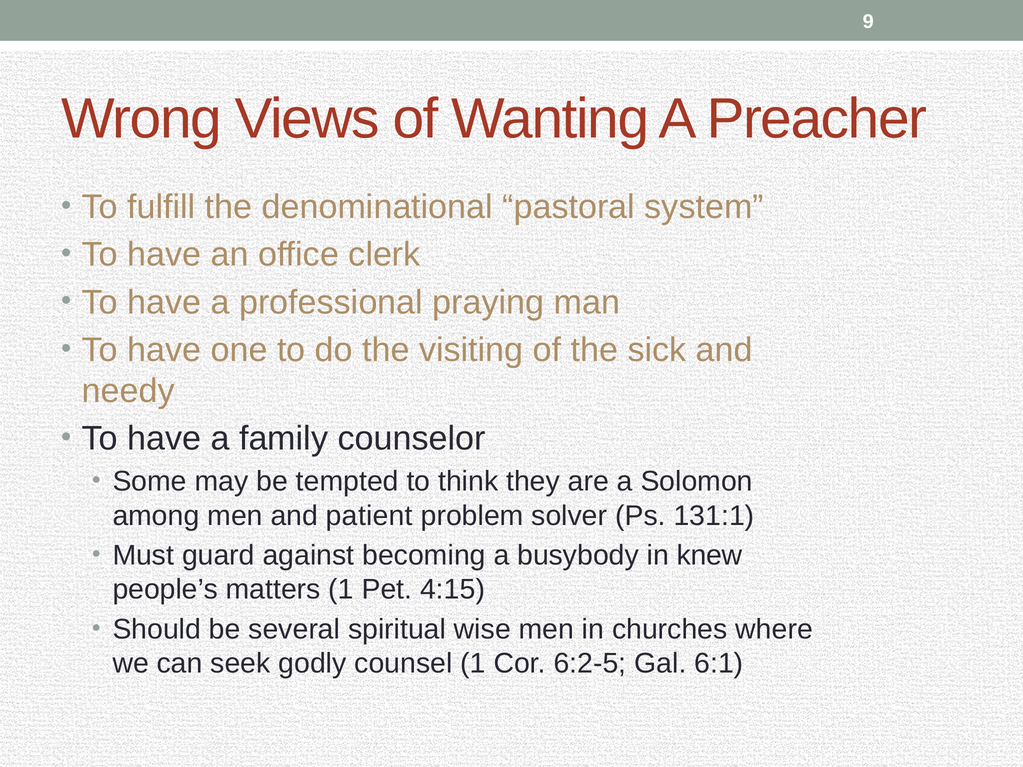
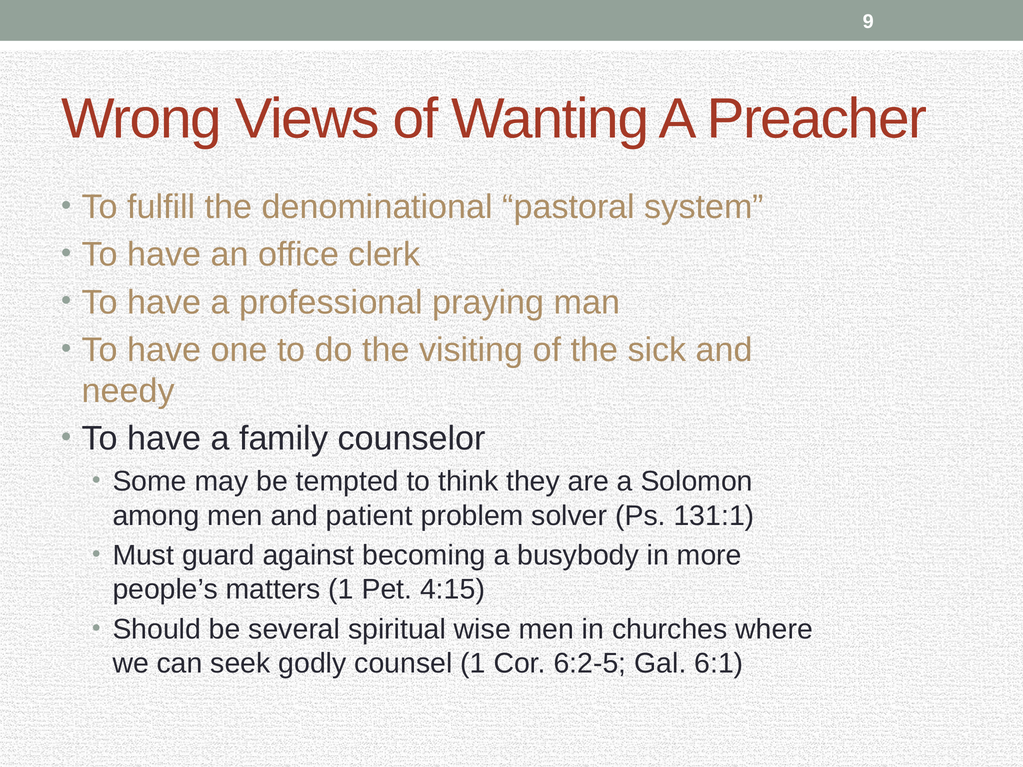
knew: knew -> more
